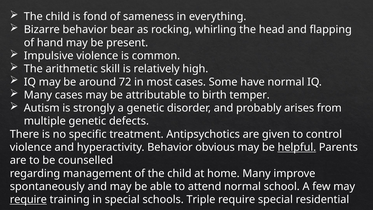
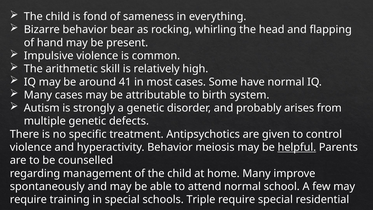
72: 72 -> 41
temper: temper -> system
obvious: obvious -> meiosis
require at (28, 199) underline: present -> none
